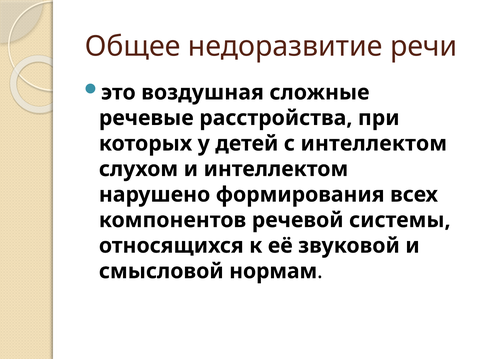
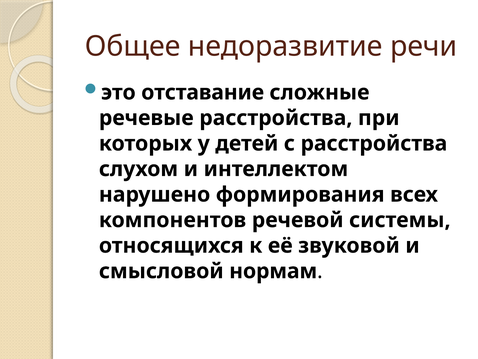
воздушная: воздушная -> отставание
с интеллектом: интеллектом -> расстройства
